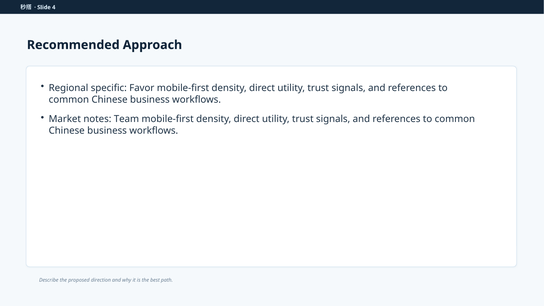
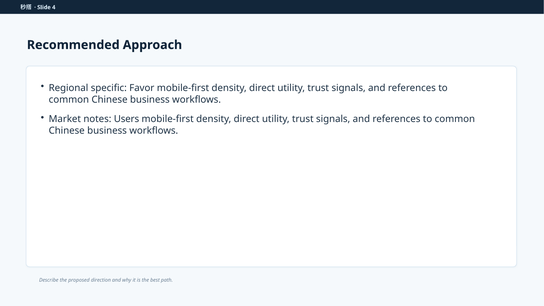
Team: Team -> Users
